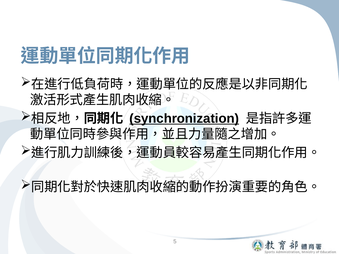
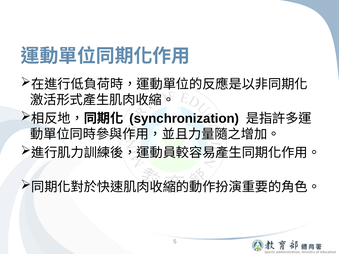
synchronization underline: present -> none
